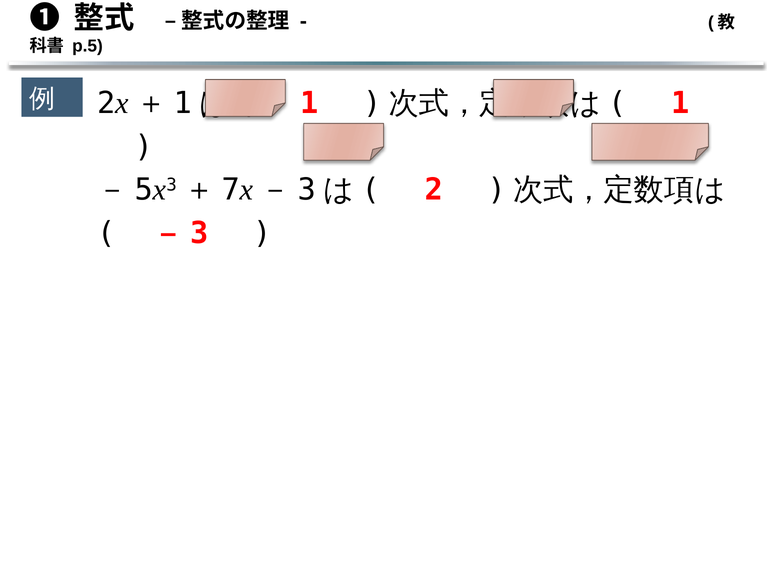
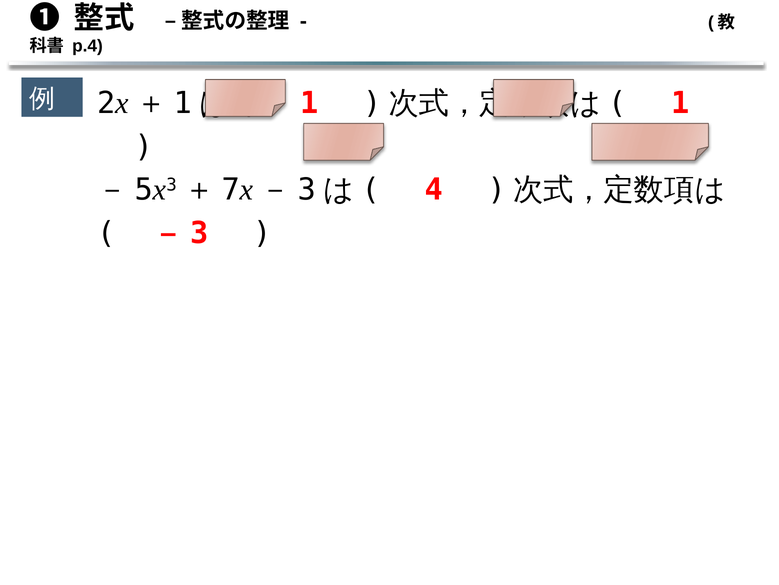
p.5: p.5 -> p.4
2: 2 -> 4
